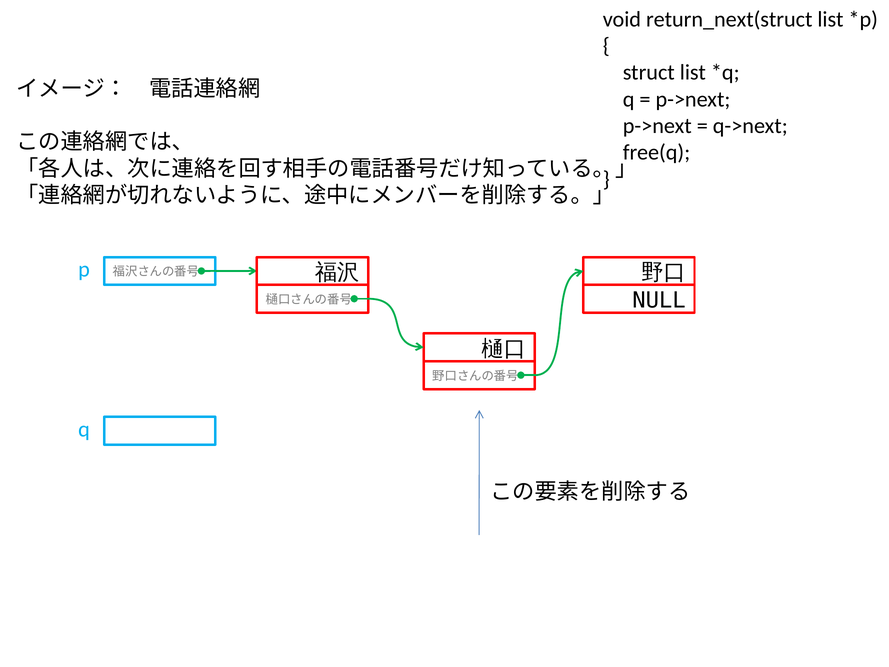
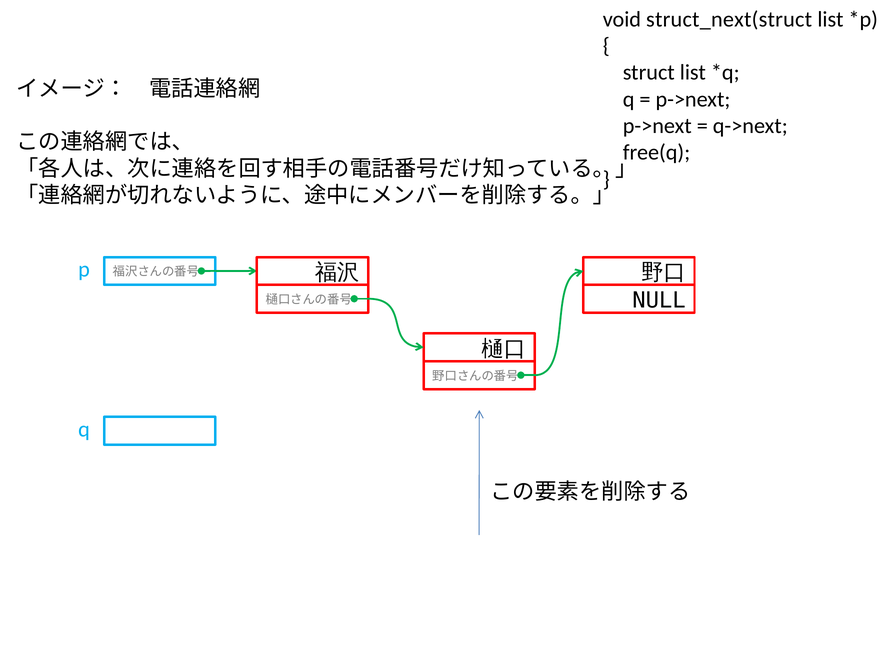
return_next(struct: return_next(struct -> struct_next(struct
